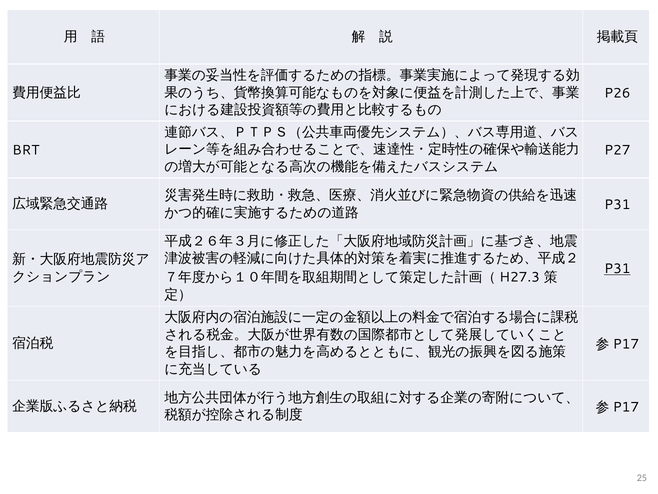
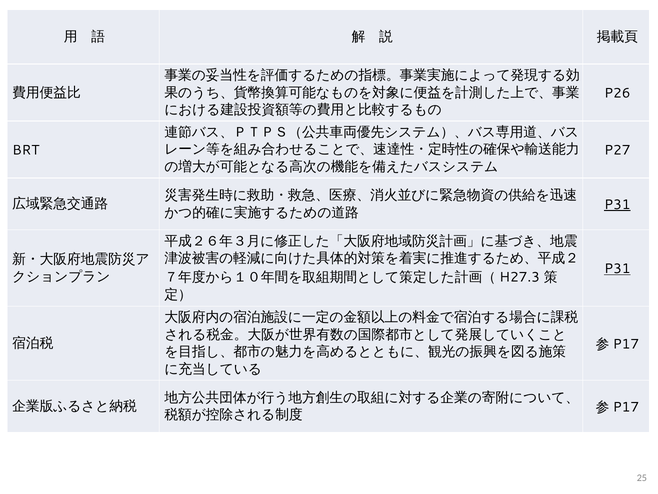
P31 at (617, 204) underline: none -> present
